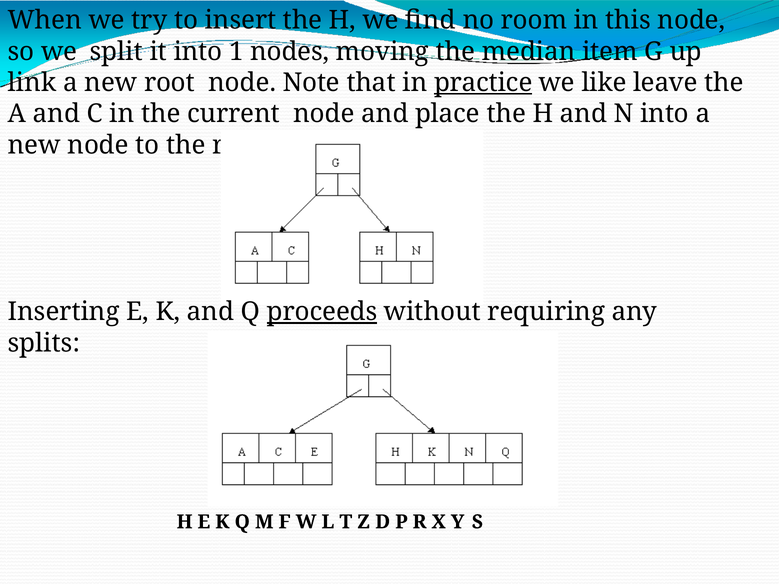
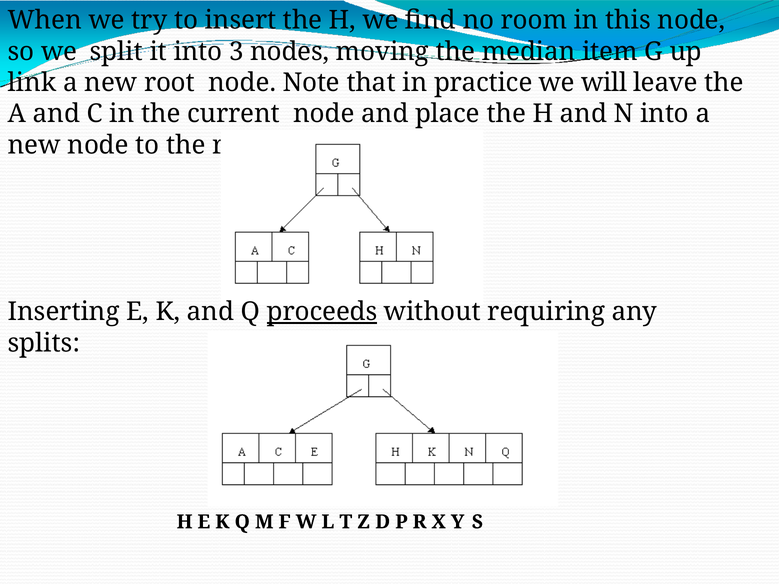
1: 1 -> 3
practice underline: present -> none
like: like -> will
